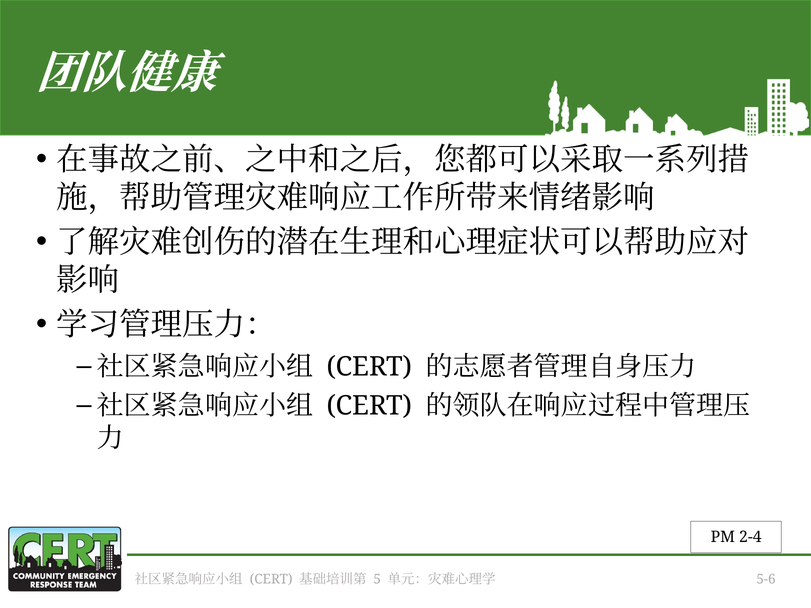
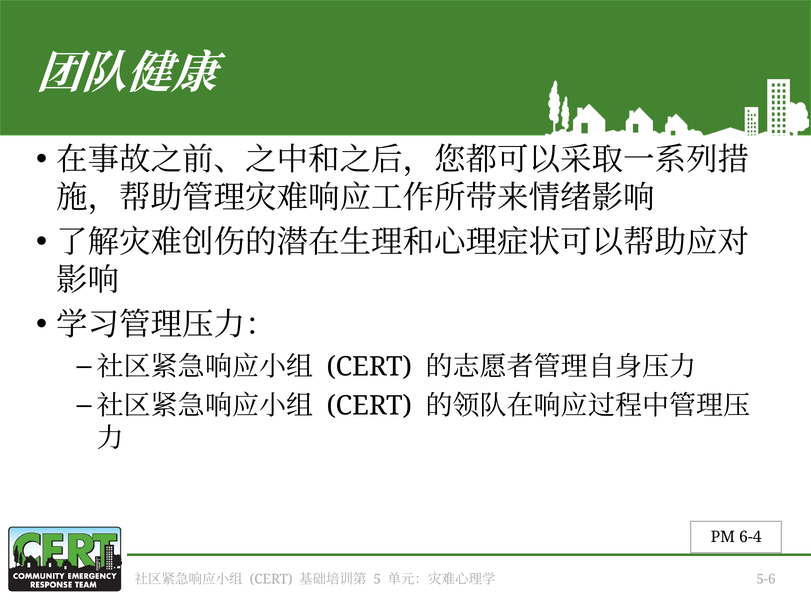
2-4: 2-4 -> 6-4
